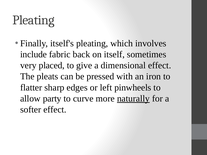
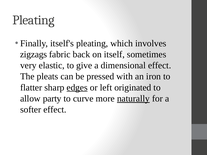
include: include -> zigzags
placed: placed -> elastic
edges underline: none -> present
pinwheels: pinwheels -> originated
